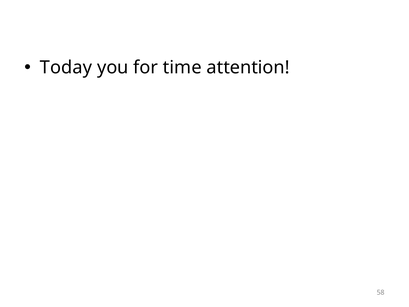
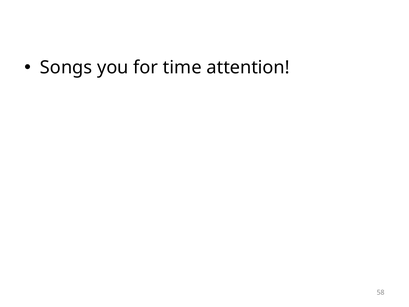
Today: Today -> Songs
